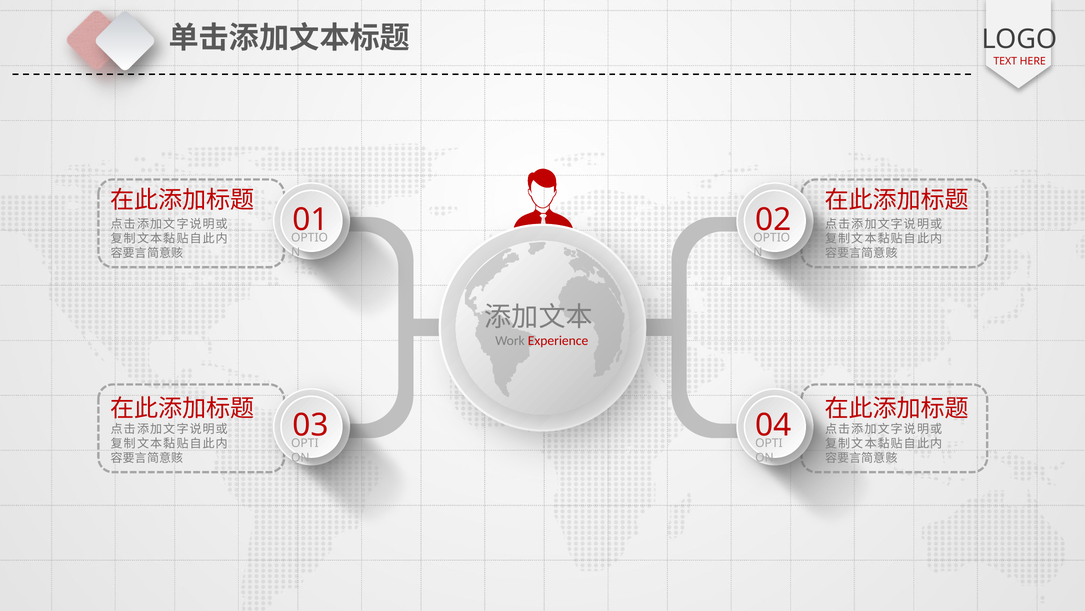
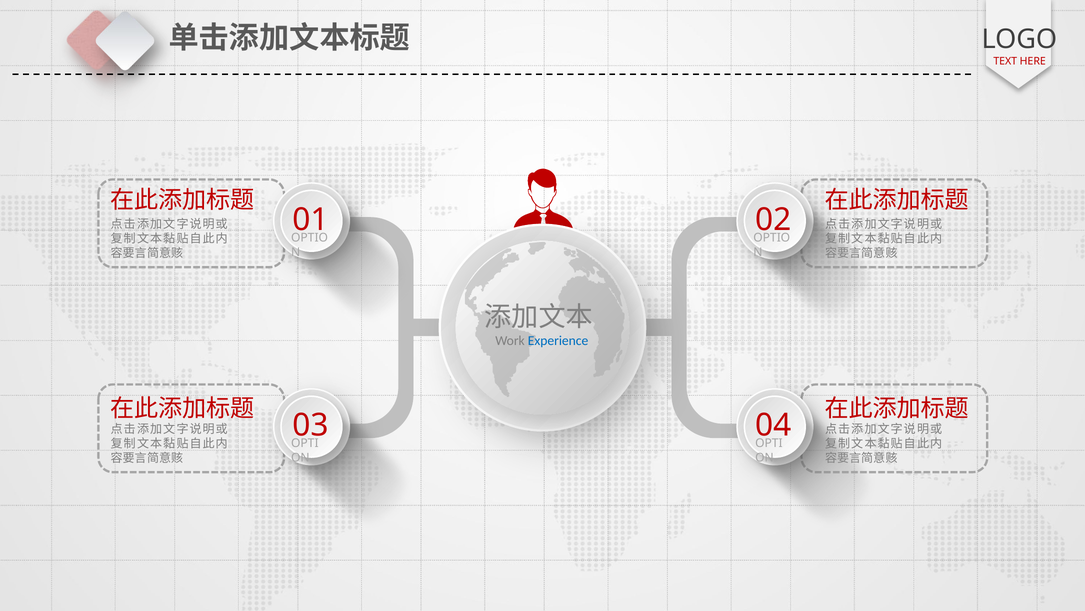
Experience colour: red -> blue
